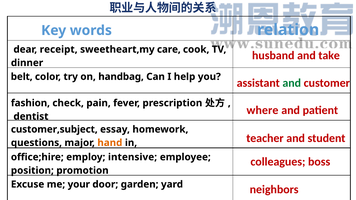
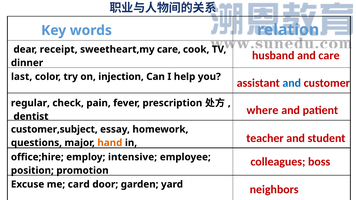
and take: take -> care
belt: belt -> last
handbag: handbag -> injection
and at (292, 83) colour: green -> blue
fashion: fashion -> regular
your: your -> card
